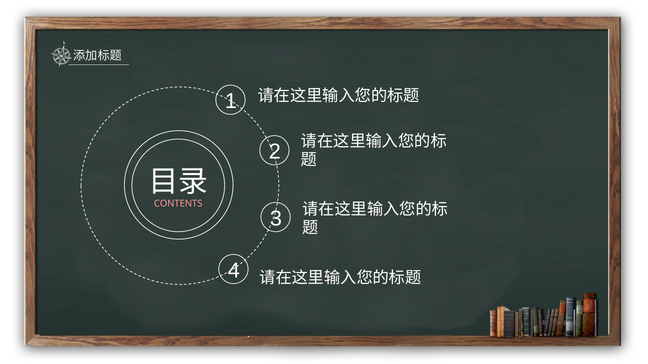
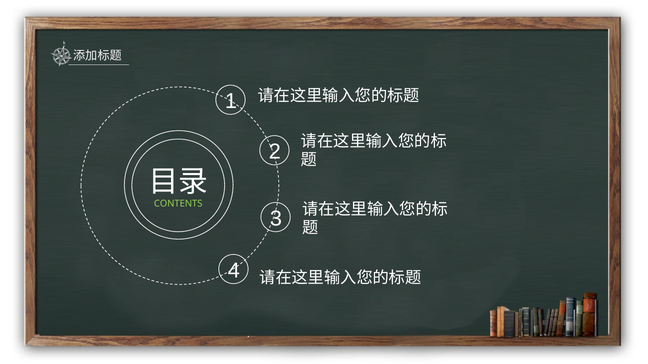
CONTENTS colour: pink -> light green
